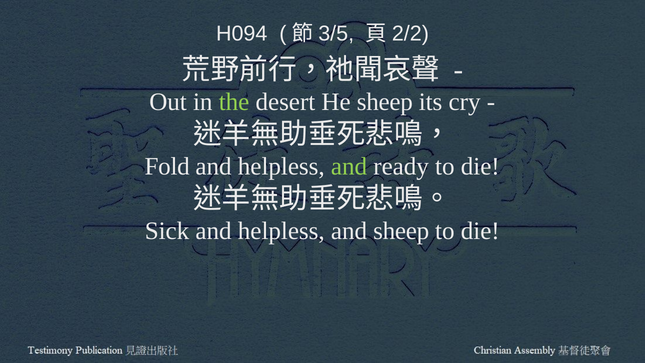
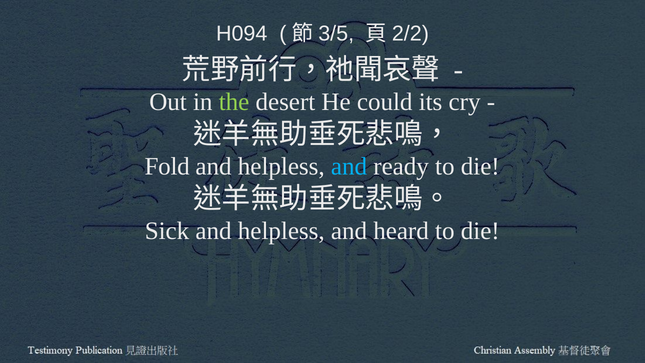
He sheep: sheep -> could
and at (349, 166) colour: light green -> light blue
and sheep: sheep -> heard
